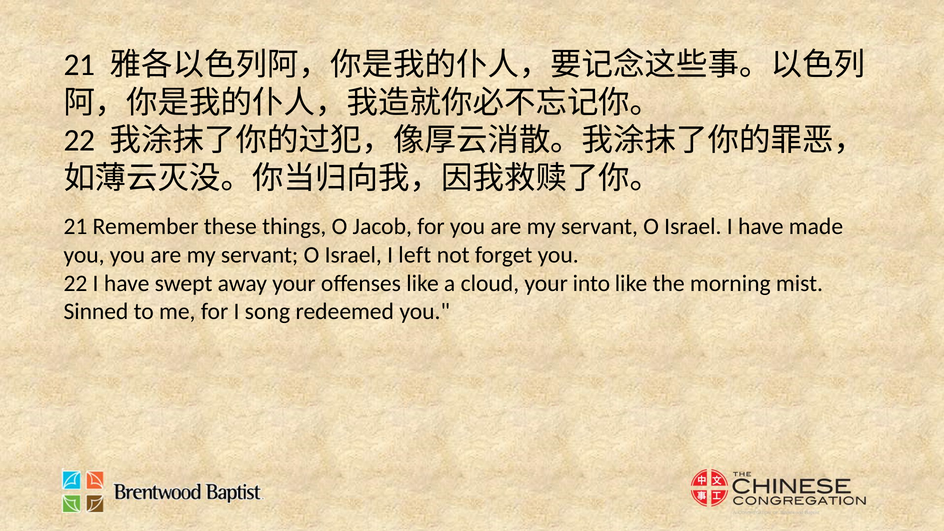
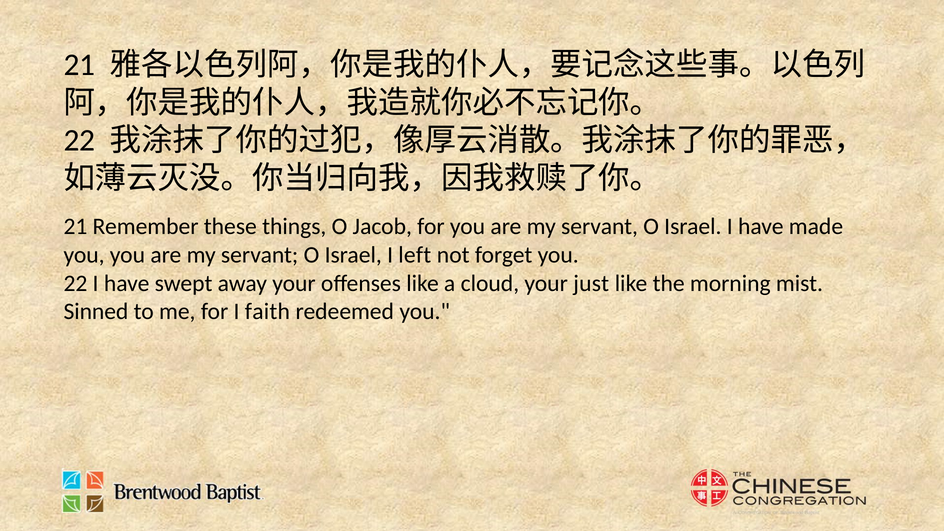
into: into -> just
song: song -> faith
